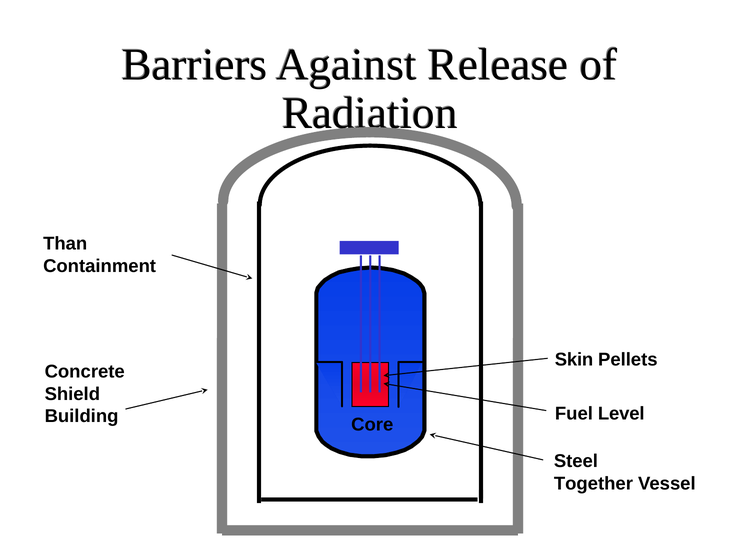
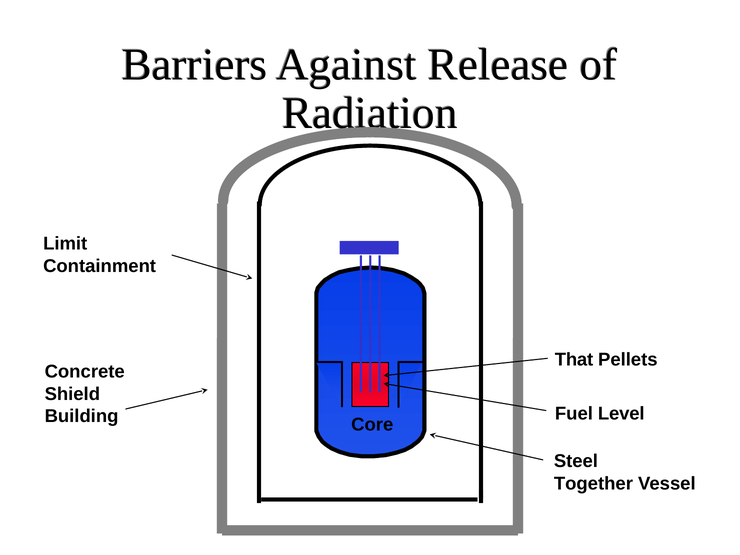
Than: Than -> Limit
Skin: Skin -> That
